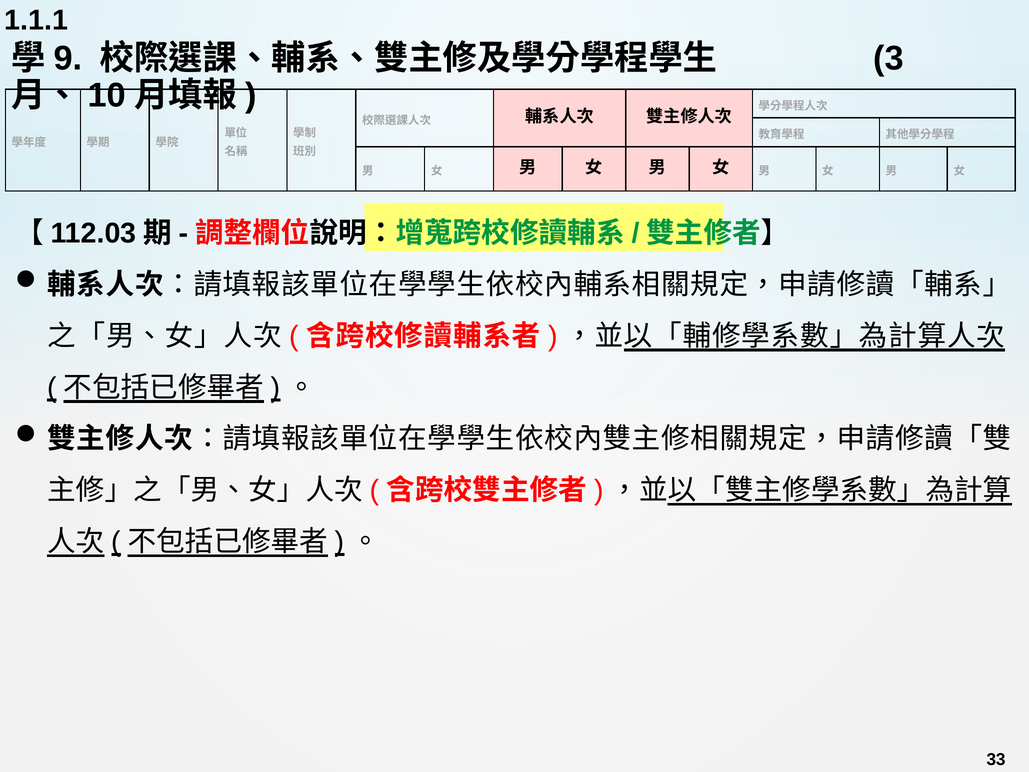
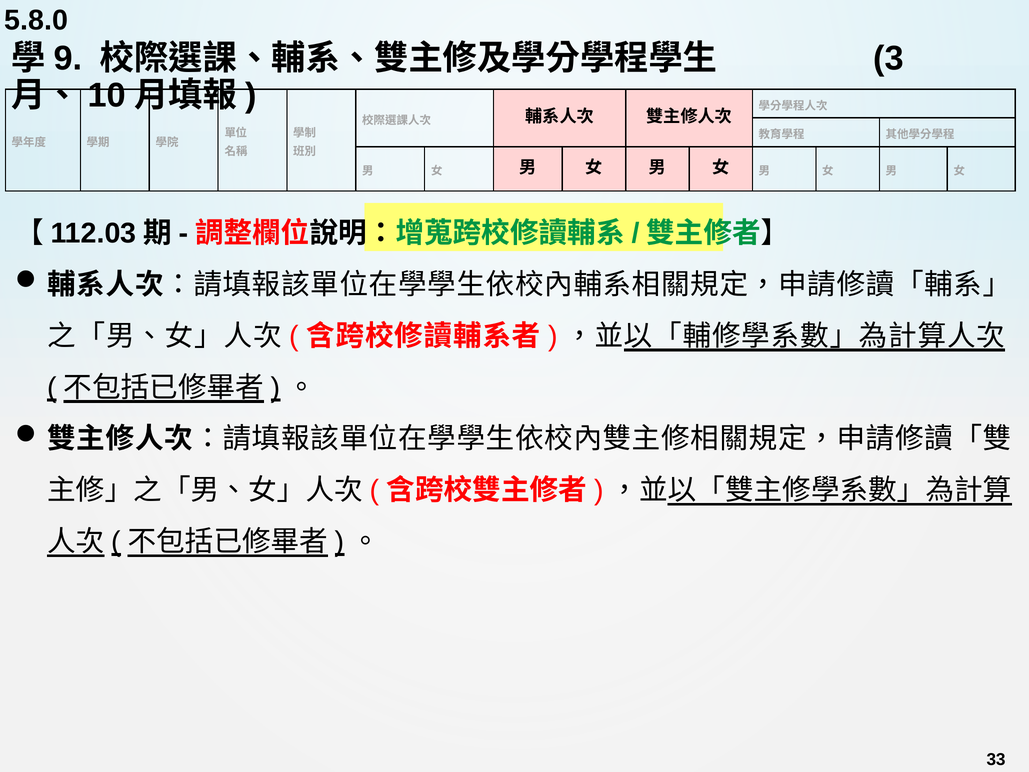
1.1.1: 1.1.1 -> 5.8.0
